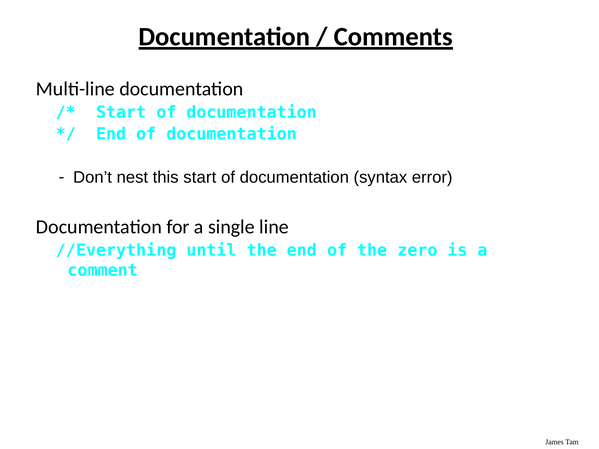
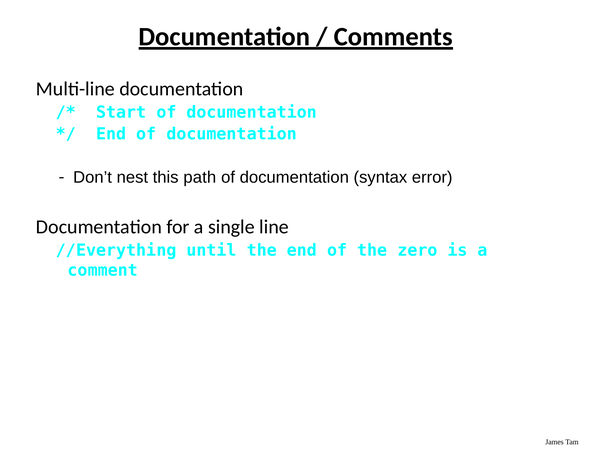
this start: start -> path
